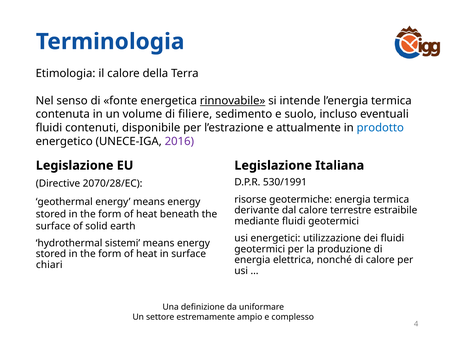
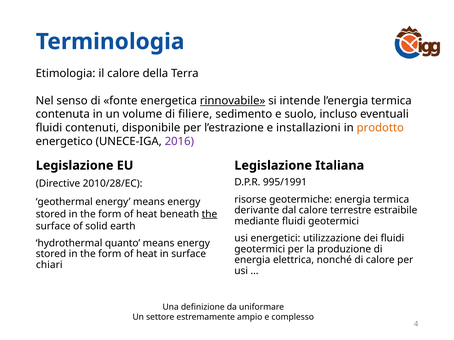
attualmente: attualmente -> installazioni
prodotto colour: blue -> orange
530/1991: 530/1991 -> 995/1991
2070/28/EC: 2070/28/EC -> 2010/28/EC
the at (209, 214) underline: none -> present
sistemi: sistemi -> quanto
